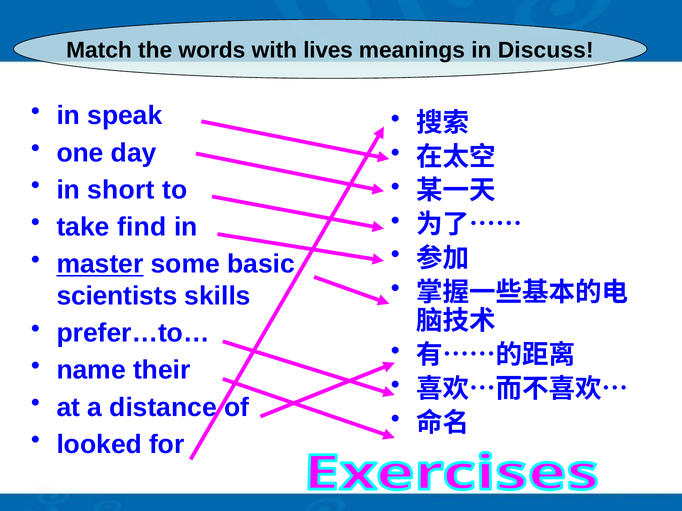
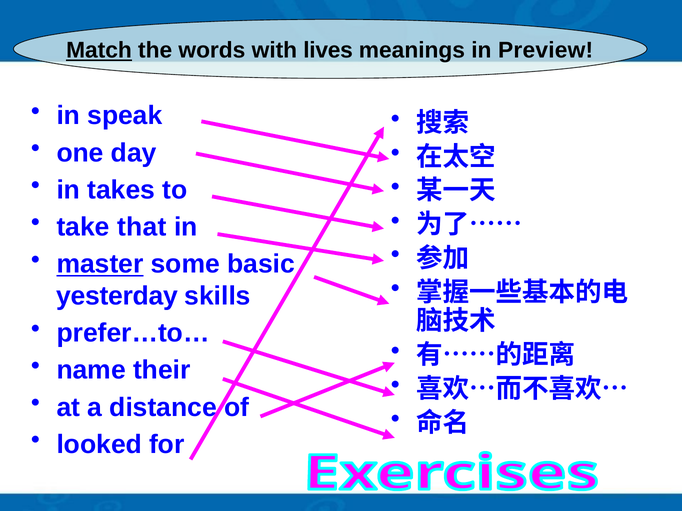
Match underline: none -> present
Discuss: Discuss -> Preview
short: short -> takes
find: find -> that
scientists: scientists -> yesterday
